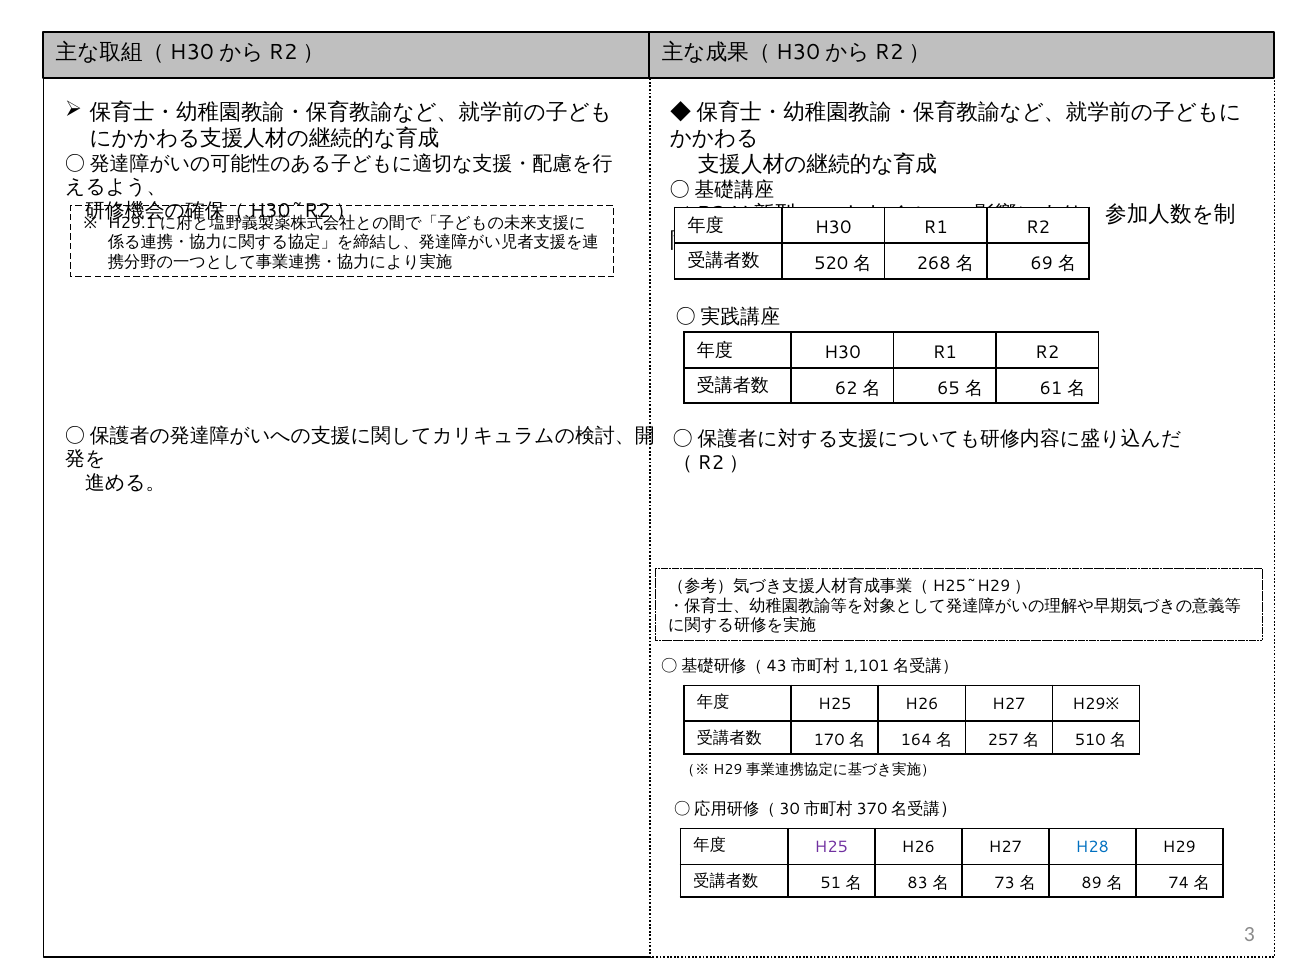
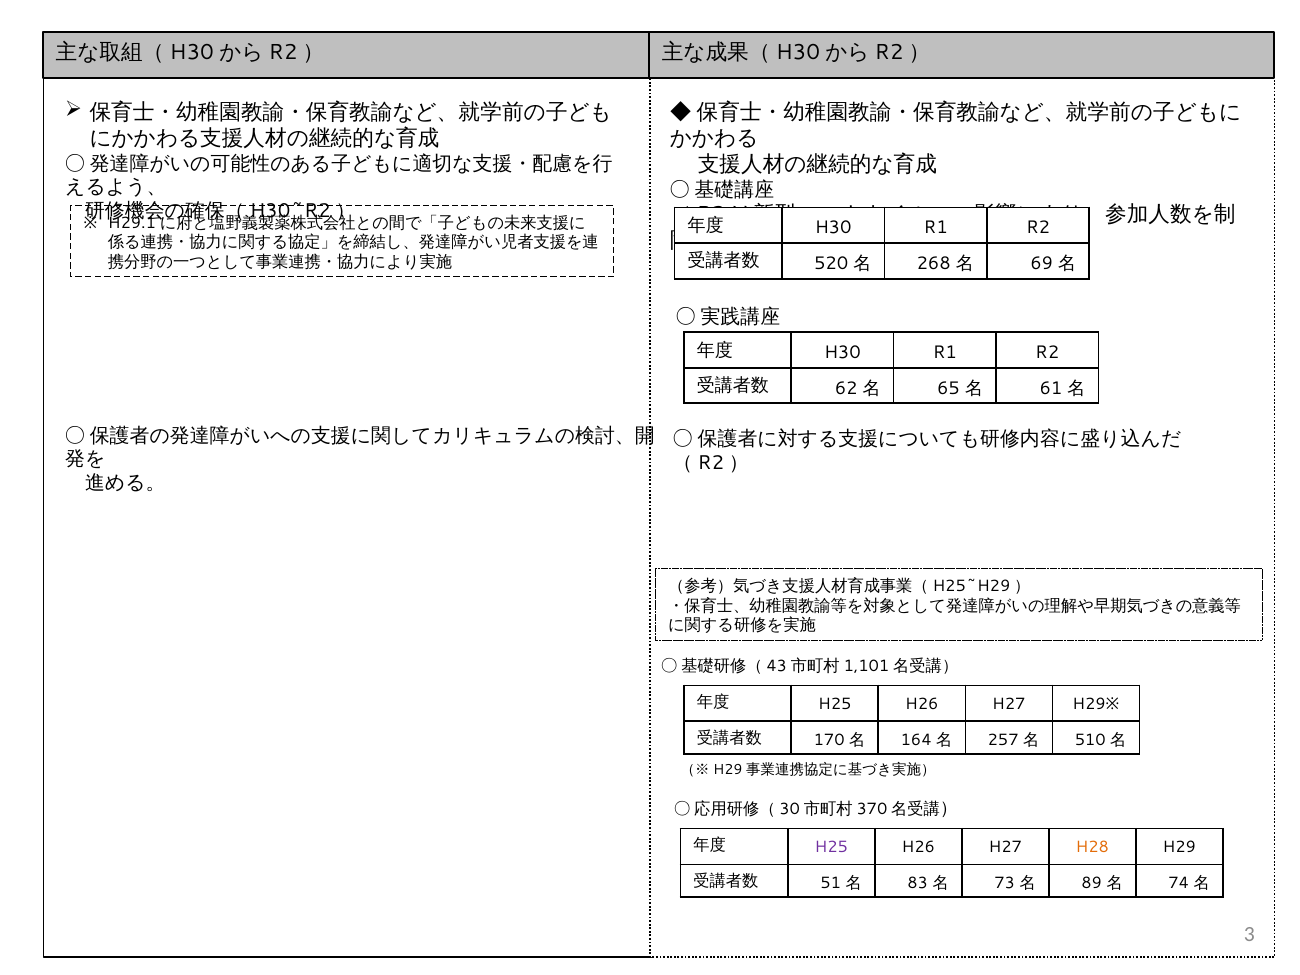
H28 colour: blue -> orange
